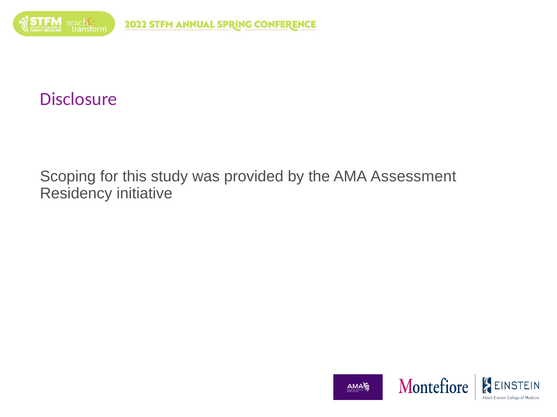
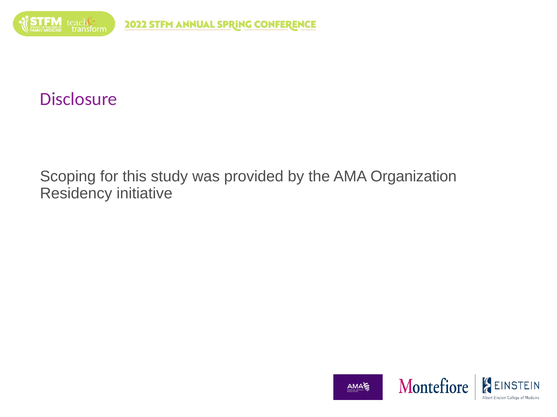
Assessment: Assessment -> Organization
